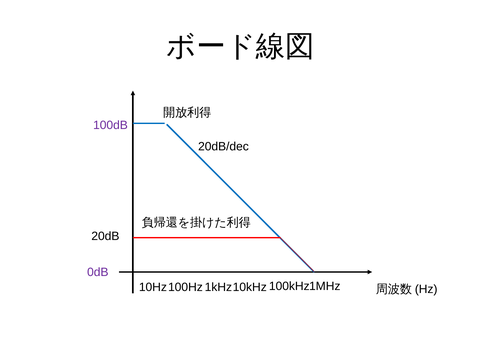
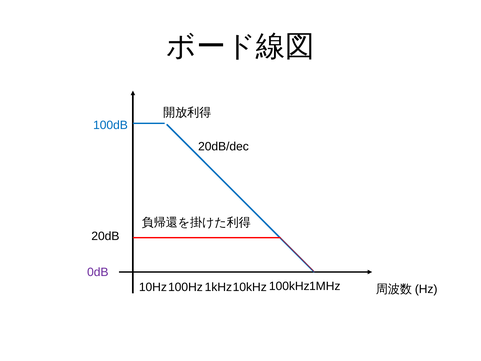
100dB colour: purple -> blue
